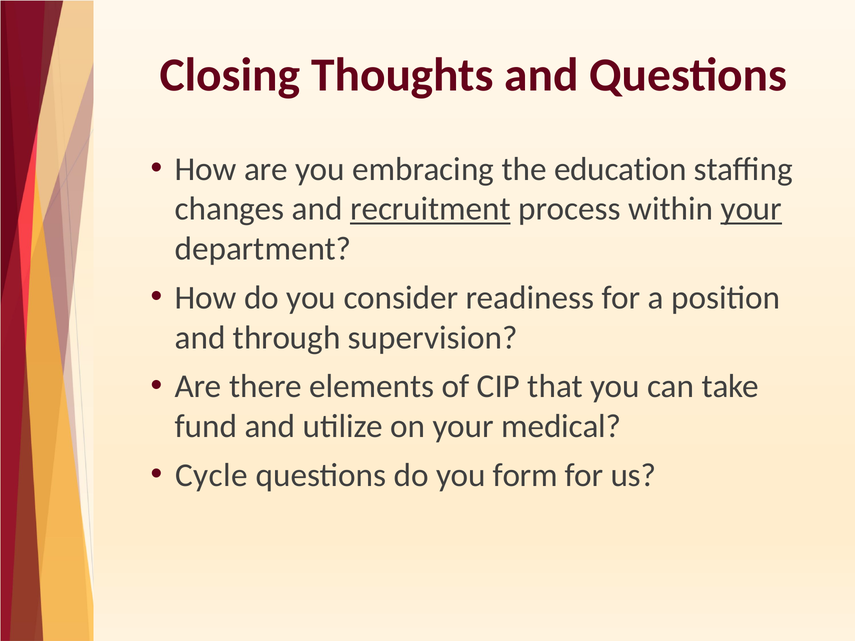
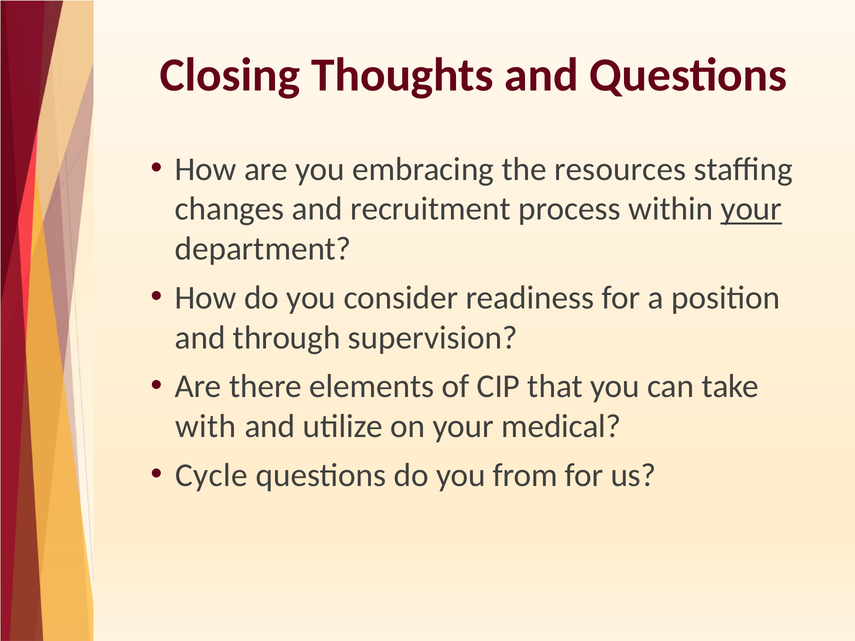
education: education -> resources
recruitment underline: present -> none
fund: fund -> with
form: form -> from
